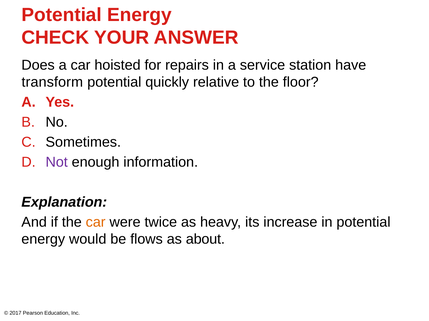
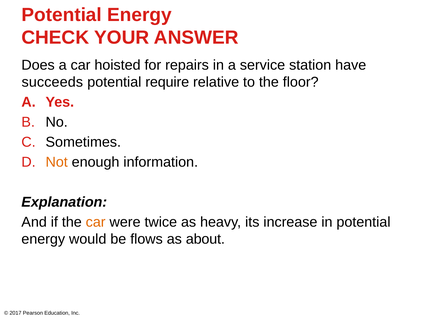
transform: transform -> succeeds
quickly: quickly -> require
Not colour: purple -> orange
